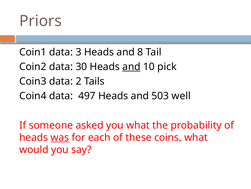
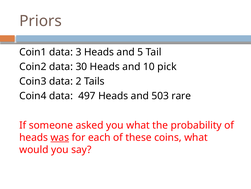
8: 8 -> 5
and at (131, 67) underline: present -> none
well: well -> rare
